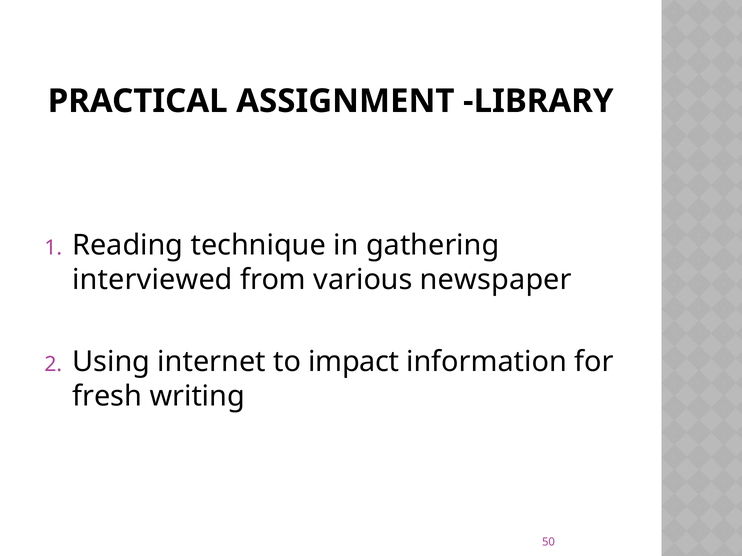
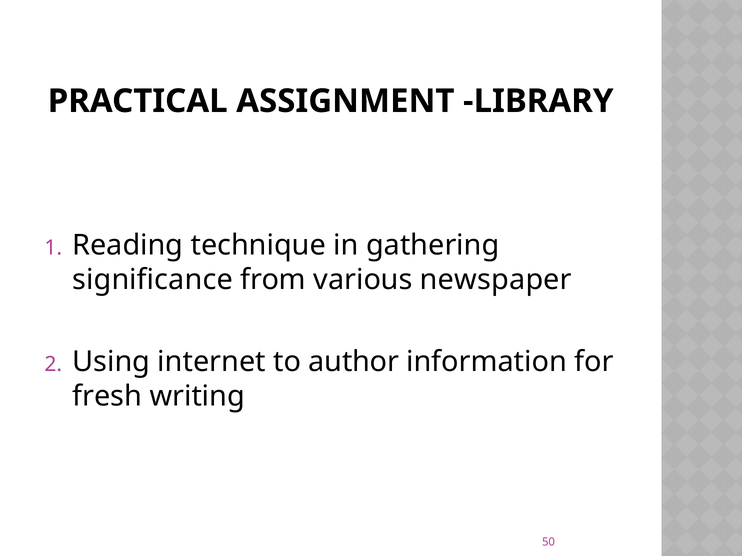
interviewed: interviewed -> significance
impact: impact -> author
